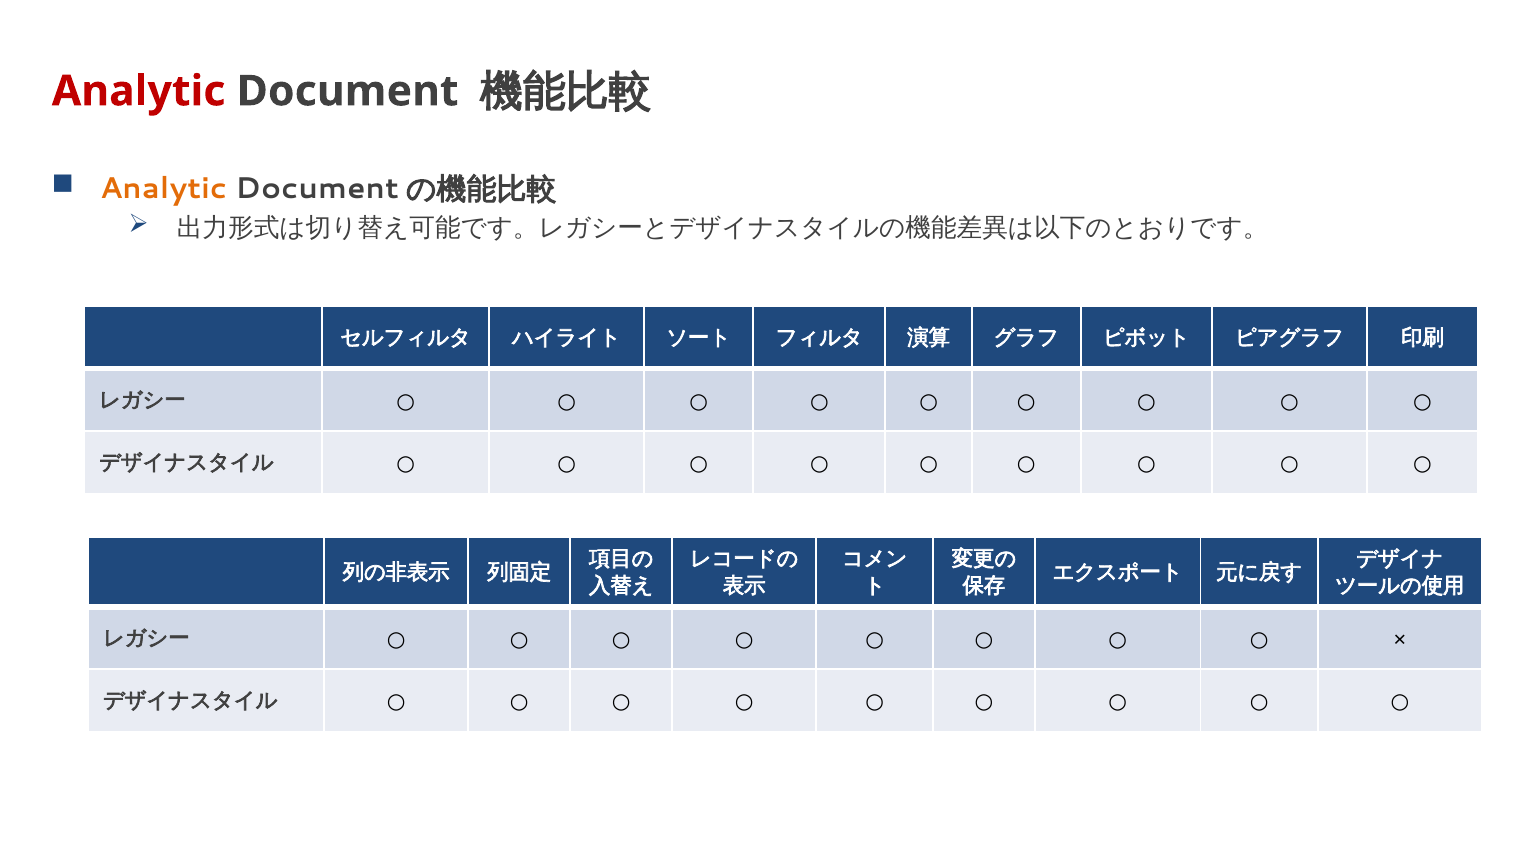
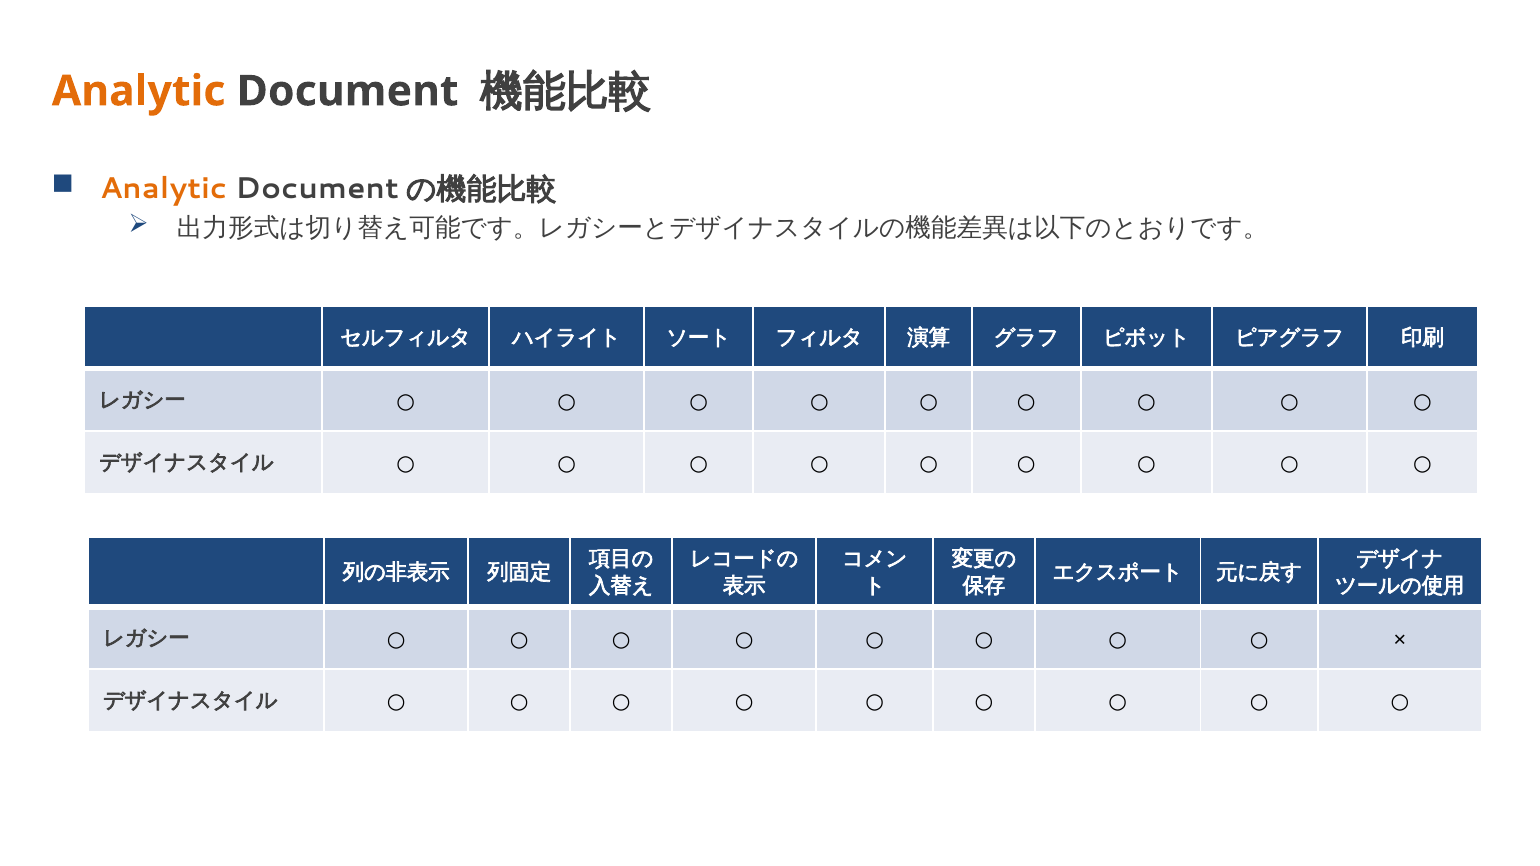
Analytic at (139, 91) colour: red -> orange
